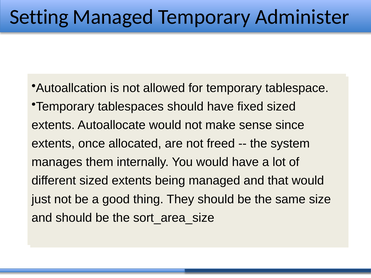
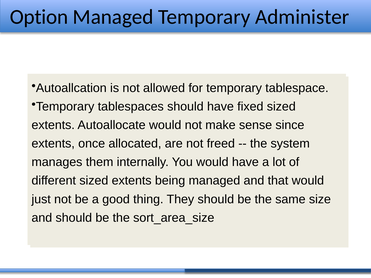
Setting: Setting -> Option
